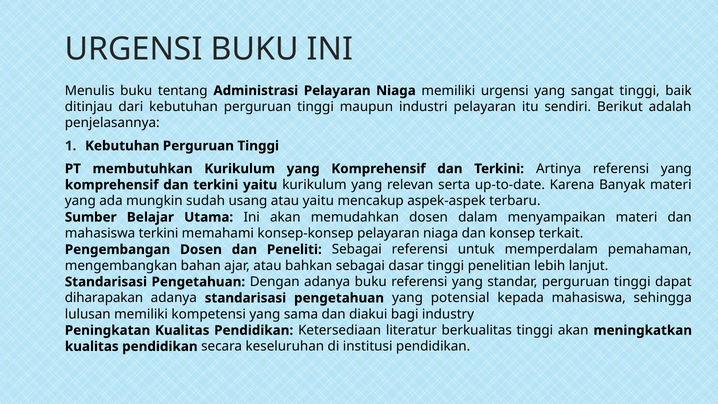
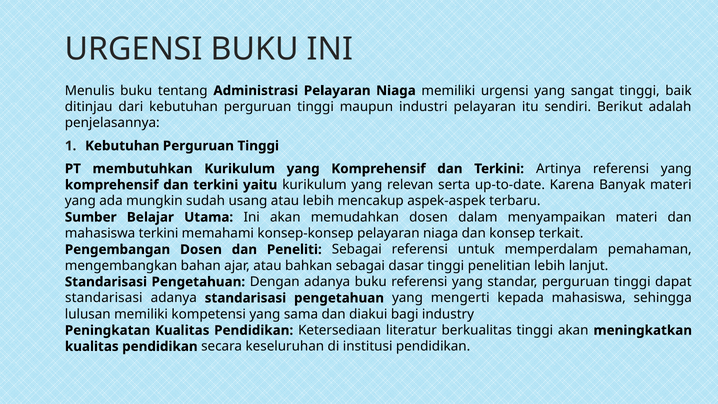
atau yaitu: yaitu -> lebih
diharapakan at (104, 298): diharapakan -> standarisasi
potensial: potensial -> mengerti
